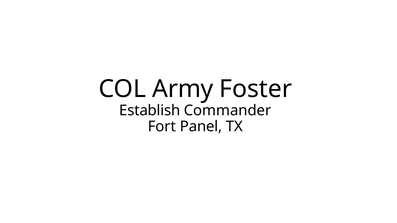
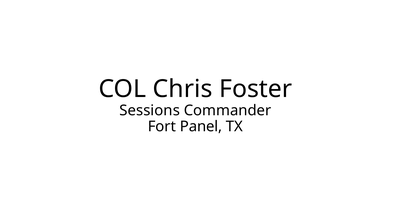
Army: Army -> Chris
Establish: Establish -> Sessions
